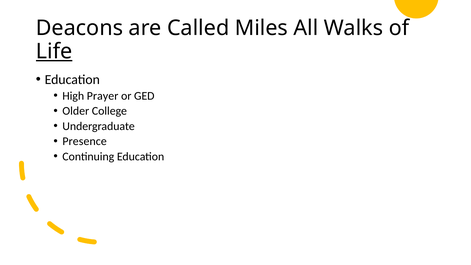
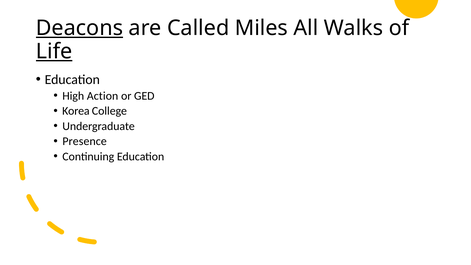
Deacons underline: none -> present
Prayer: Prayer -> Action
Older: Older -> Korea
